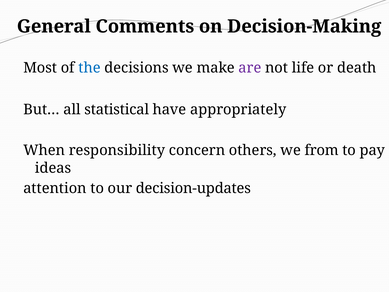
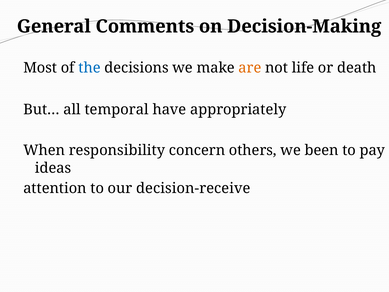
are colour: purple -> orange
statistical: statistical -> temporal
from: from -> been
decision-updates: decision-updates -> decision-receive
